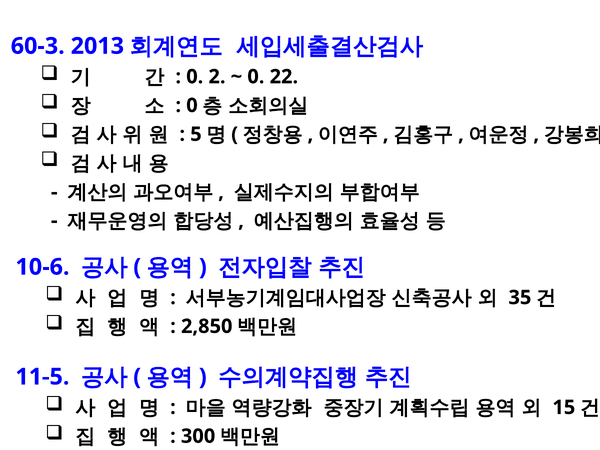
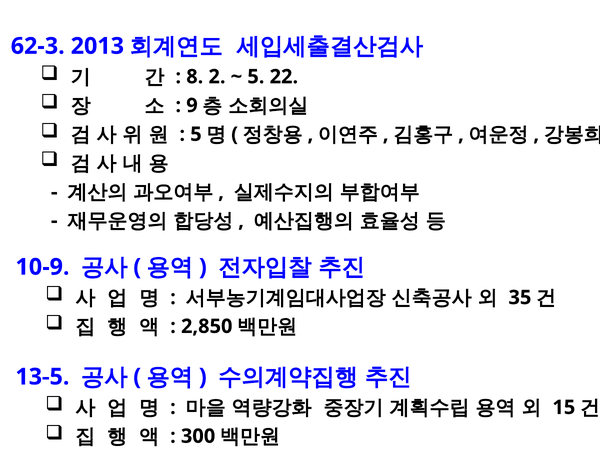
60-3: 60-3 -> 62-3
0 at (195, 77): 0 -> 8
0 at (256, 77): 0 -> 5
0 at (192, 105): 0 -> 9
10-6: 10-6 -> 10-9
11-5: 11-5 -> 13-5
